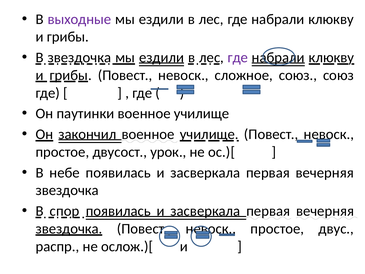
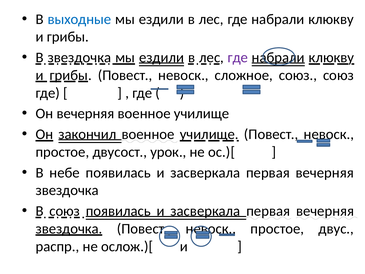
выходные colour: purple -> blue
Он паутинки: паутинки -> вечерняя
В спор: спор -> союз
